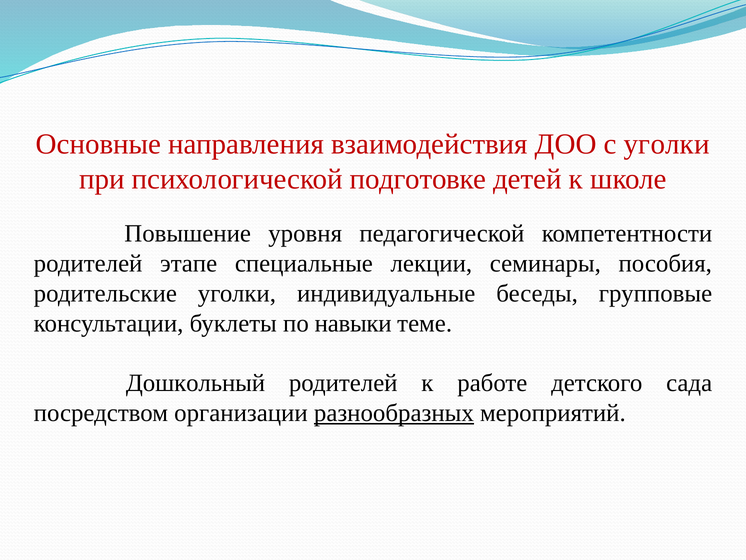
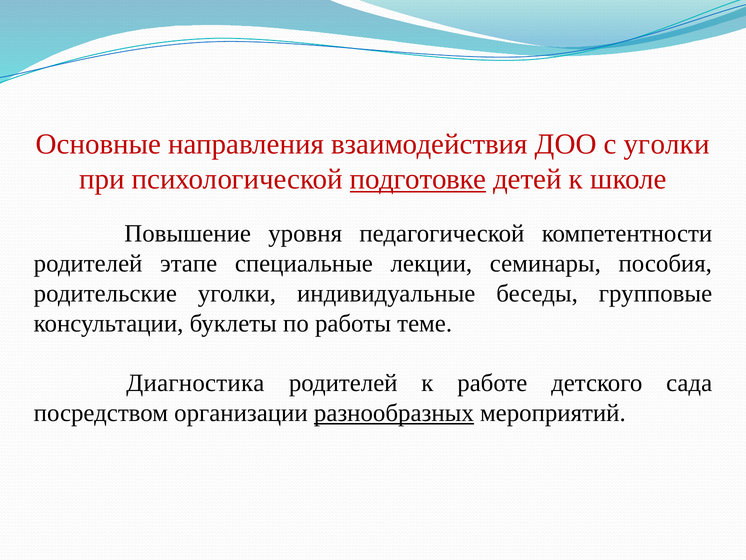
подготовке underline: none -> present
навыки: навыки -> работы
Дошкольный: Дошкольный -> Диагностика
